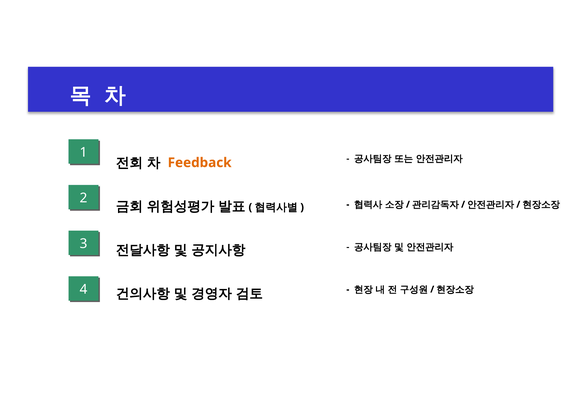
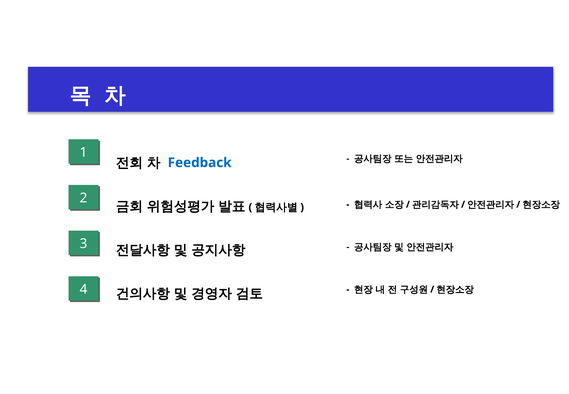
Feedback colour: orange -> blue
